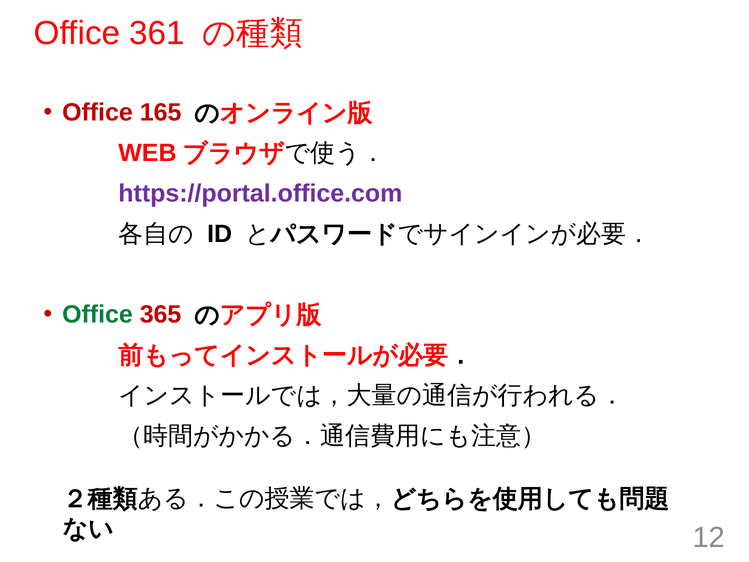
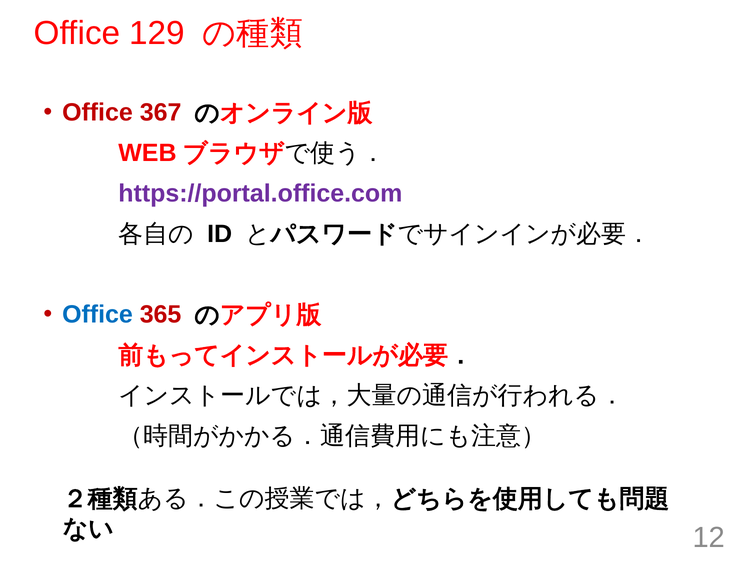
361: 361 -> 129
165: 165 -> 367
Office at (97, 315) colour: green -> blue
